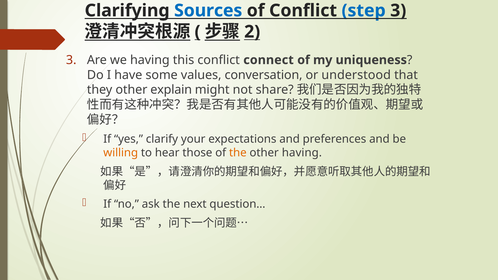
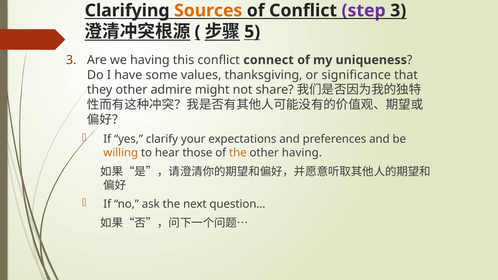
Sources colour: blue -> orange
step colour: blue -> purple
2: 2 -> 5
conversation: conversation -> thanksgiving
understood: understood -> significance
explain: explain -> admire
